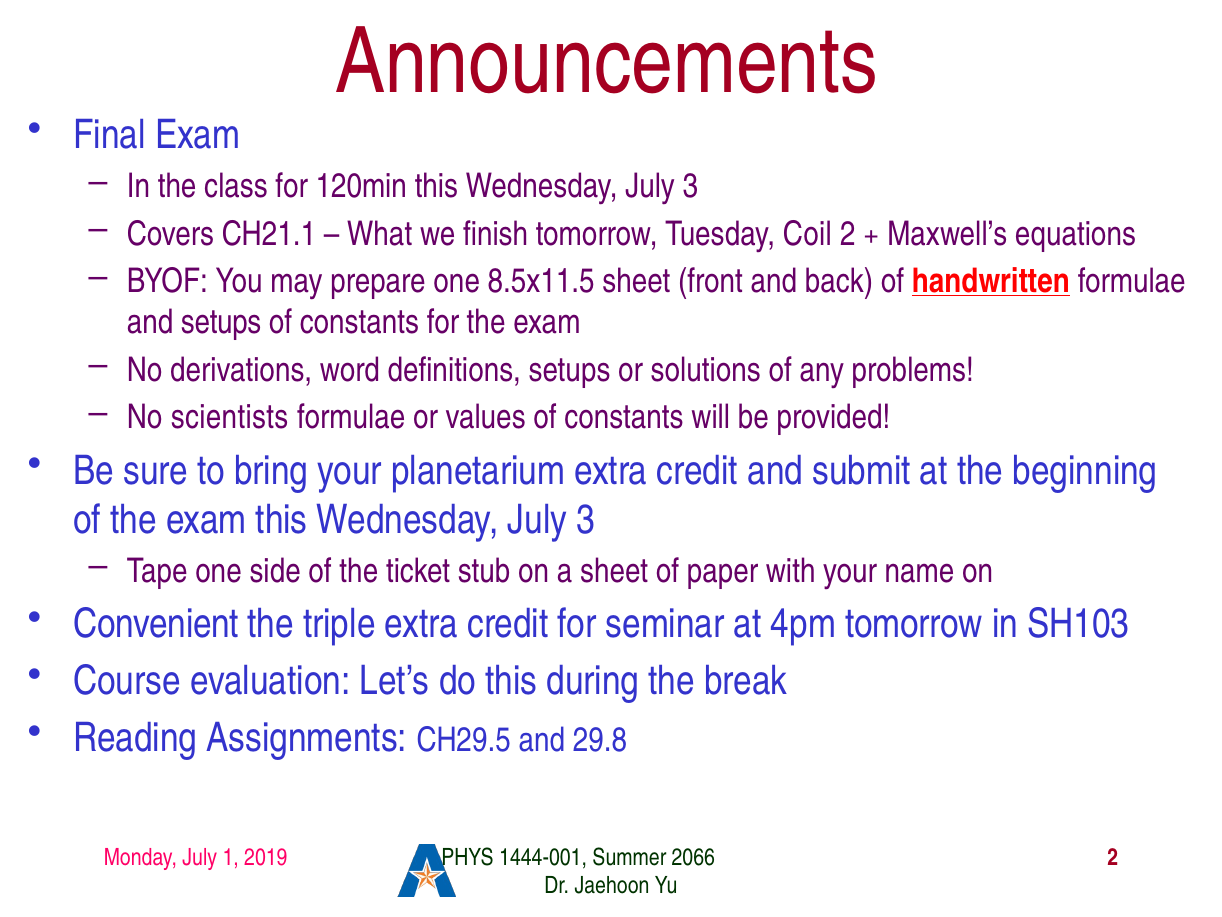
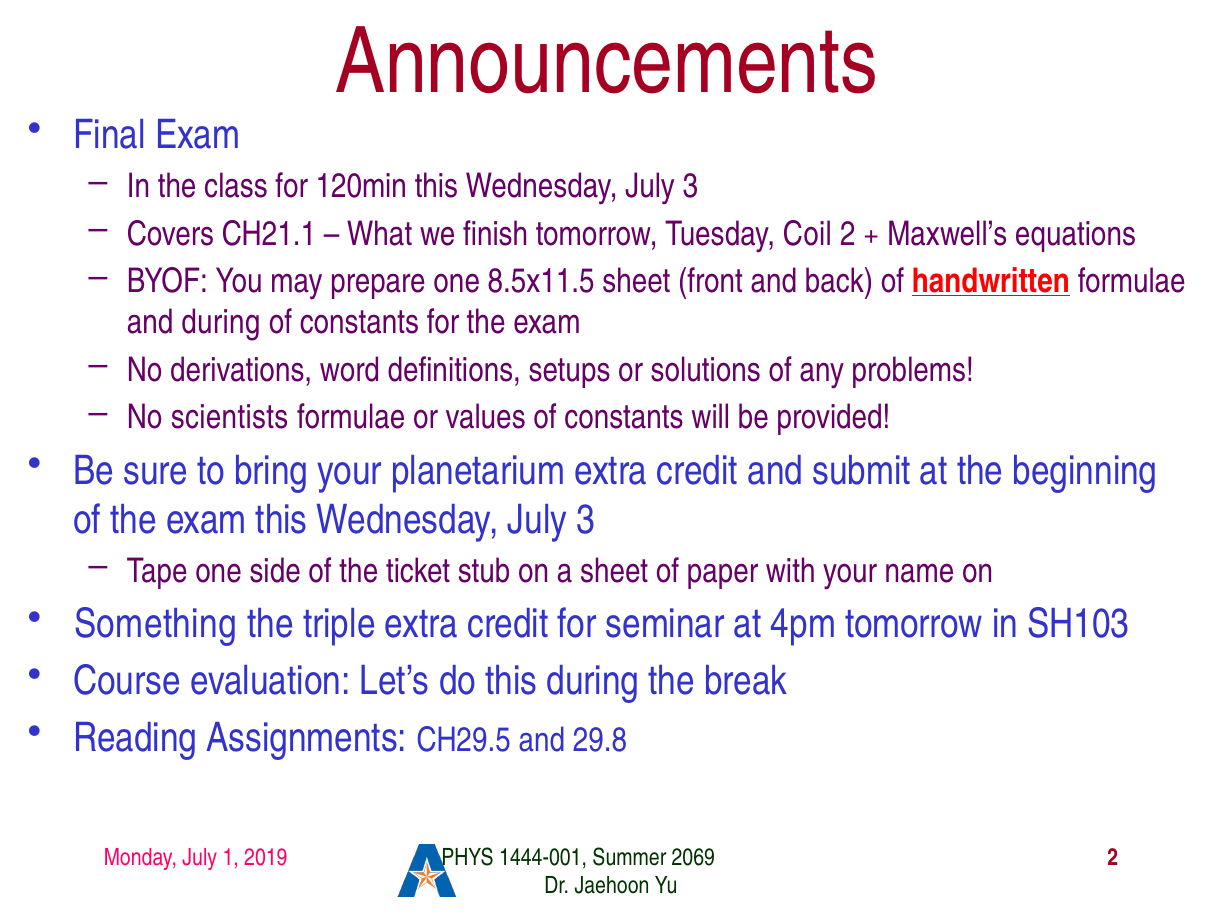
and setups: setups -> during
Convenient: Convenient -> Something
2066: 2066 -> 2069
